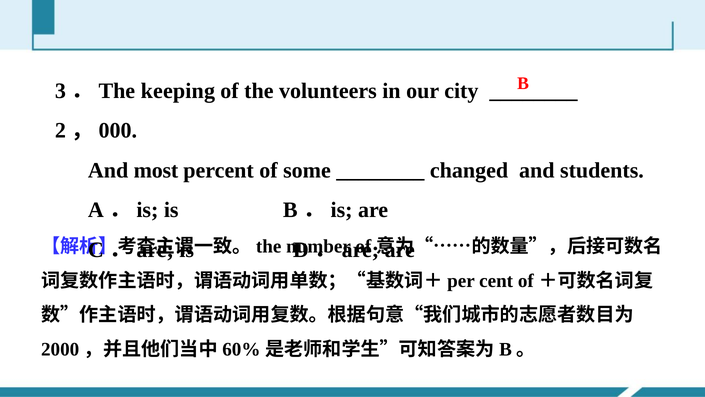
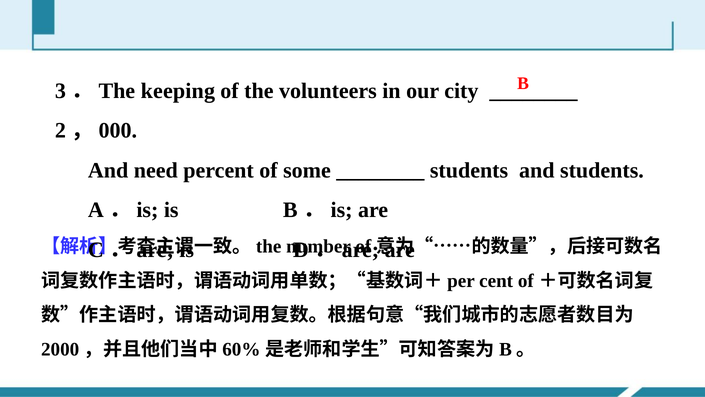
most: most -> need
changed at (469, 170): changed -> students
